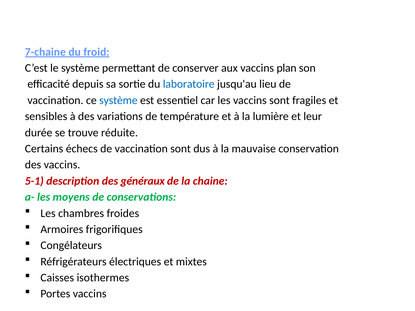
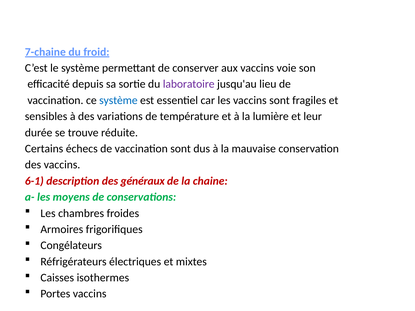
plan: plan -> voie
laboratoire colour: blue -> purple
5-1: 5-1 -> 6-1
